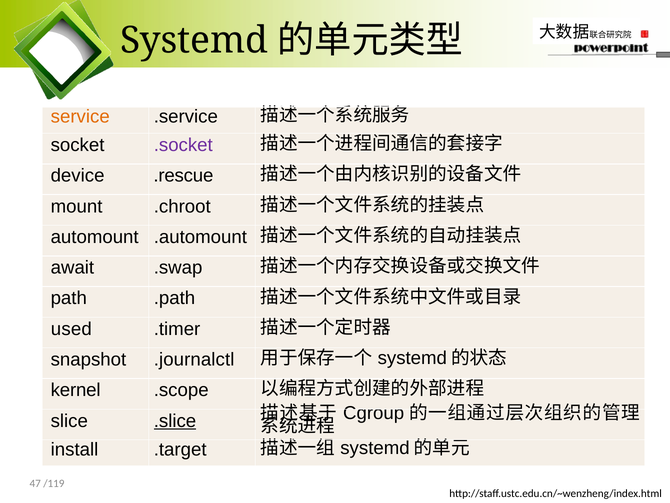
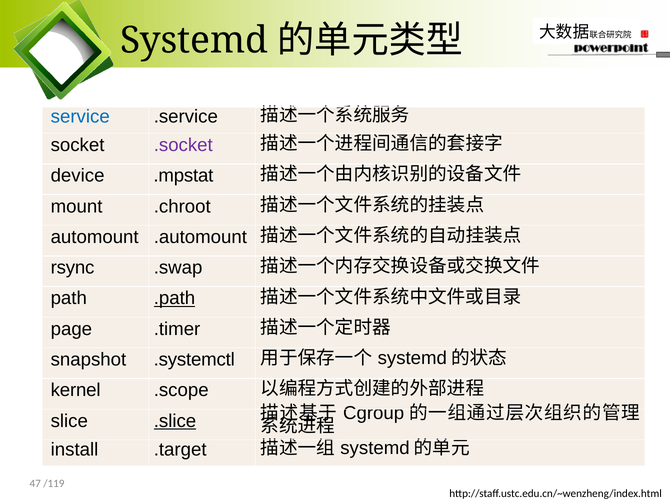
service colour: orange -> blue
.rescue: .rescue -> .mpstat
await: await -> rsync
.path underline: none -> present
used: used -> page
.journalctl: .journalctl -> .systemctl
